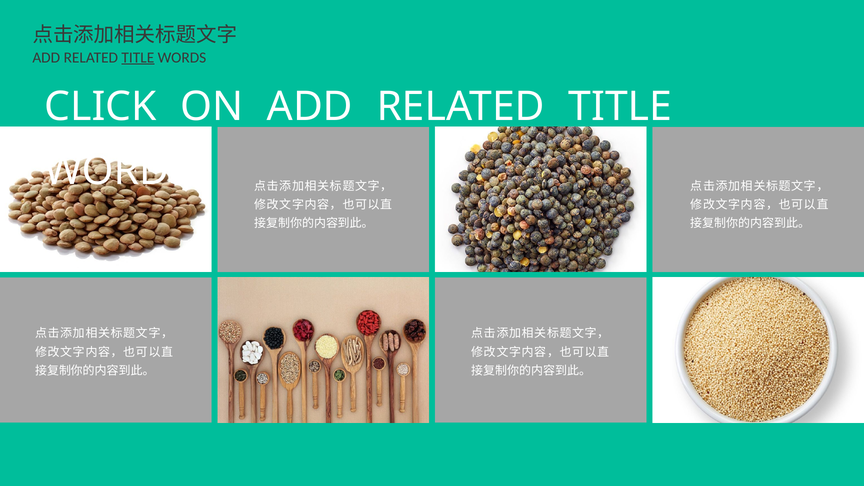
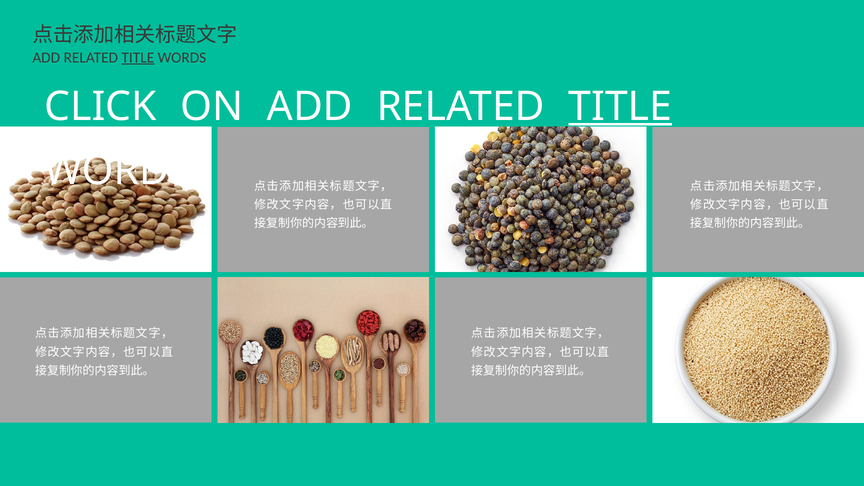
TITLE at (620, 107) underline: none -> present
